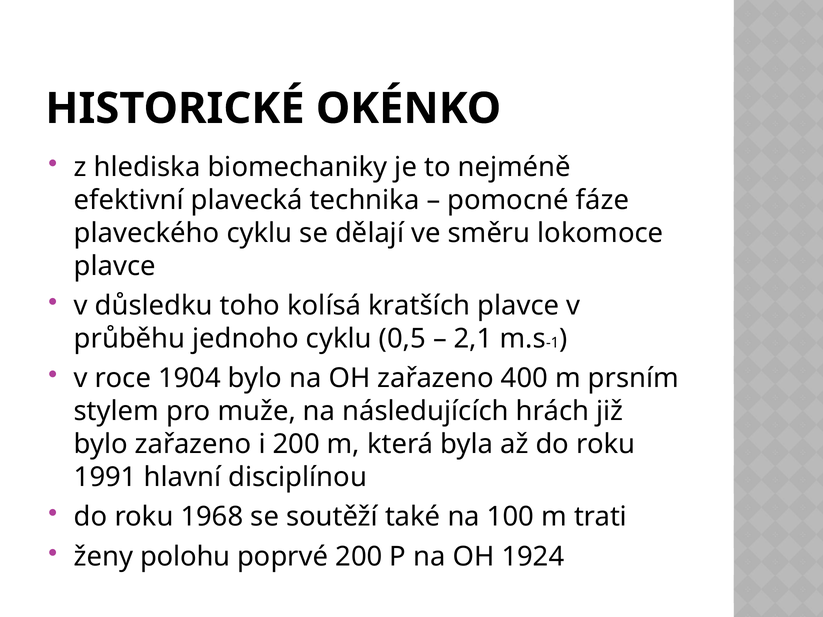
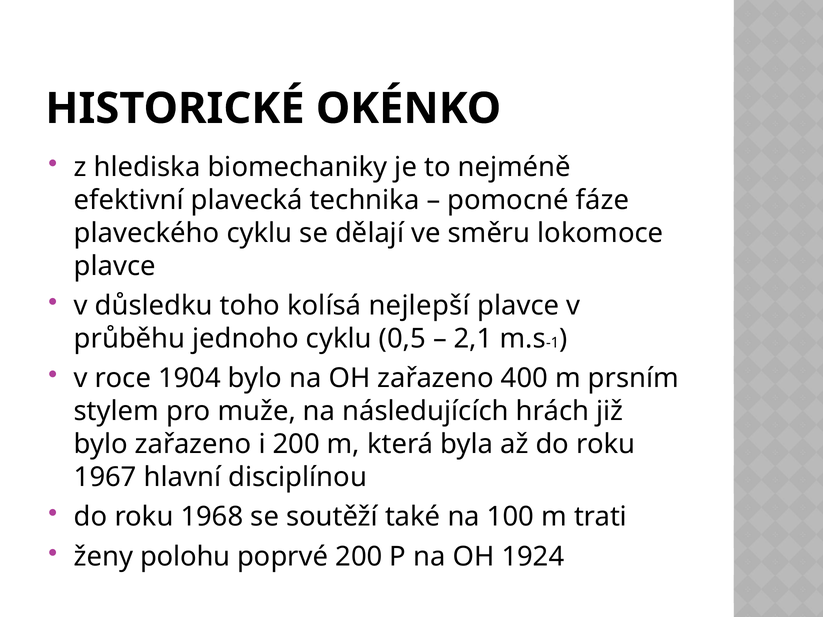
kratších: kratších -> nejlepší
1991: 1991 -> 1967
